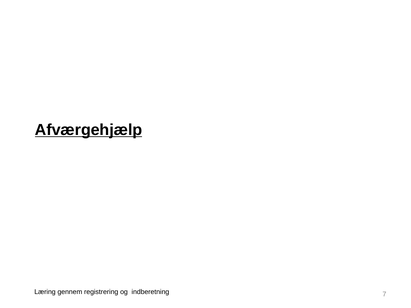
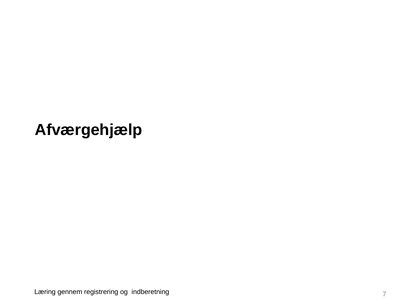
Afværgehjælp underline: present -> none
